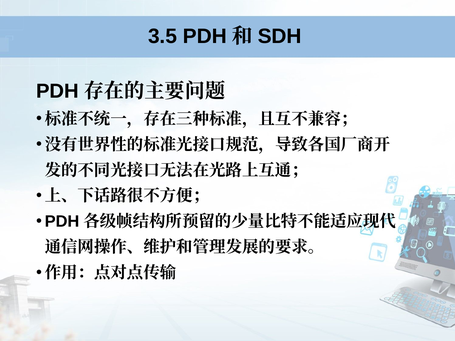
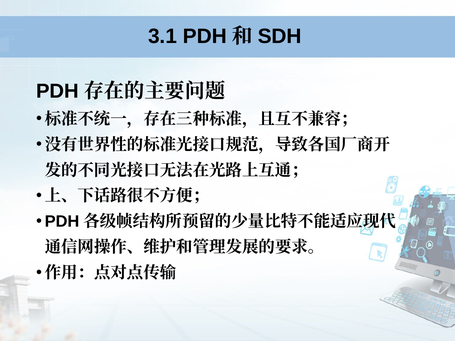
3.5: 3.5 -> 3.1
